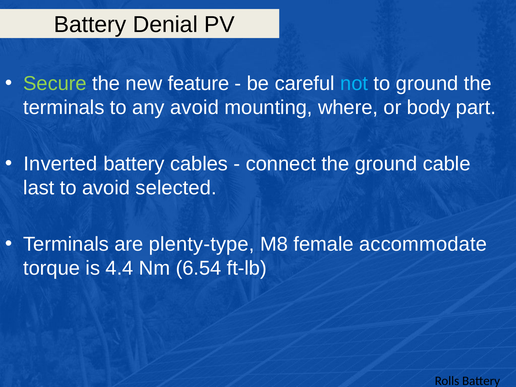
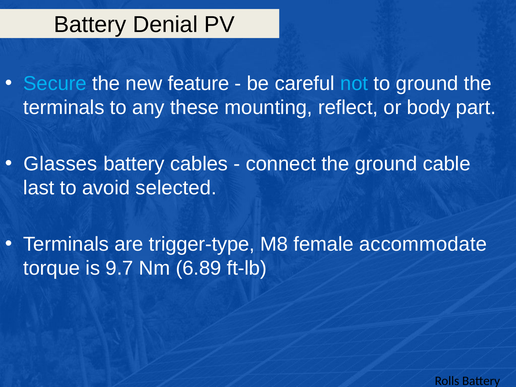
Secure colour: light green -> light blue
any avoid: avoid -> these
where: where -> reflect
Inverted: Inverted -> Glasses
plenty-type: plenty-type -> trigger-type
4.4: 4.4 -> 9.7
6.54: 6.54 -> 6.89
